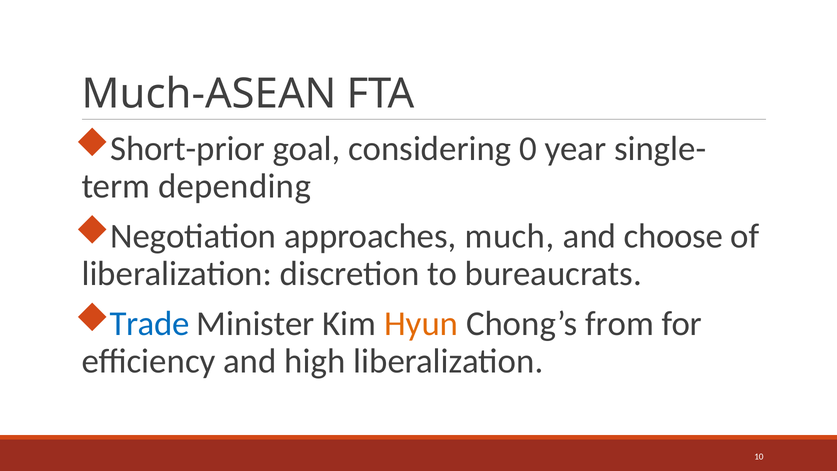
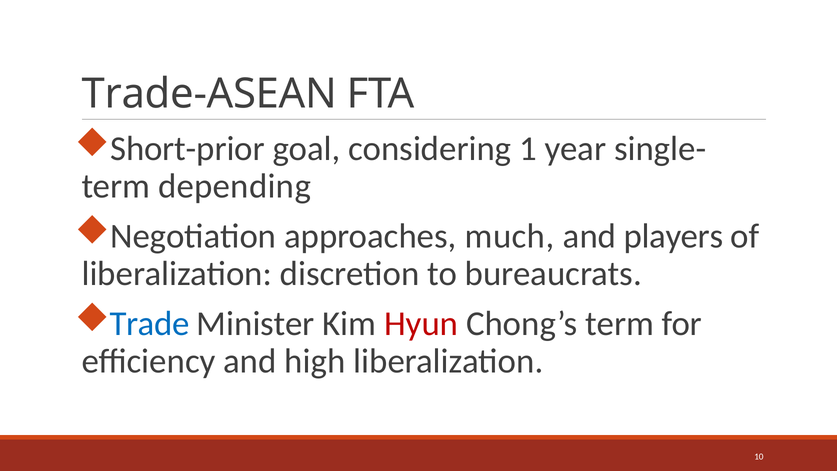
Much-ASEAN: Much-ASEAN -> Trade-ASEAN
0: 0 -> 1
choose: choose -> players
Hyun colour: orange -> red
Chong’s from: from -> term
